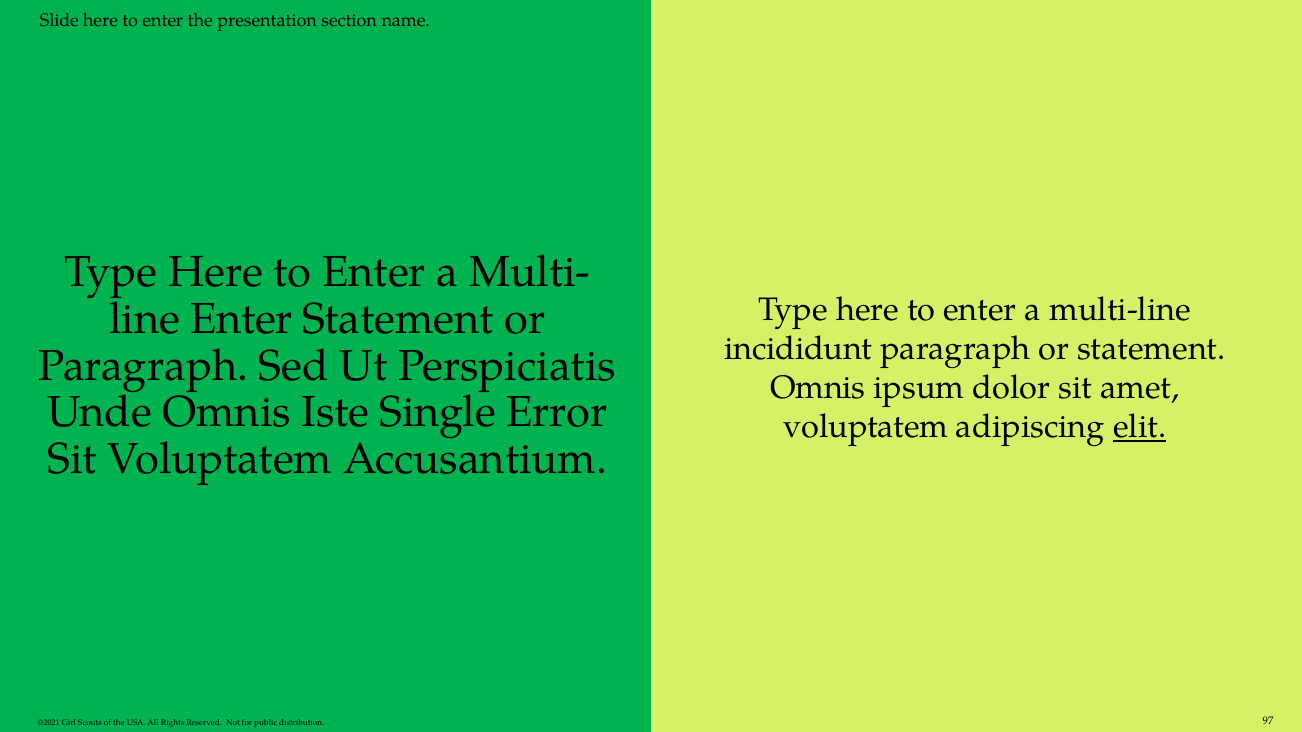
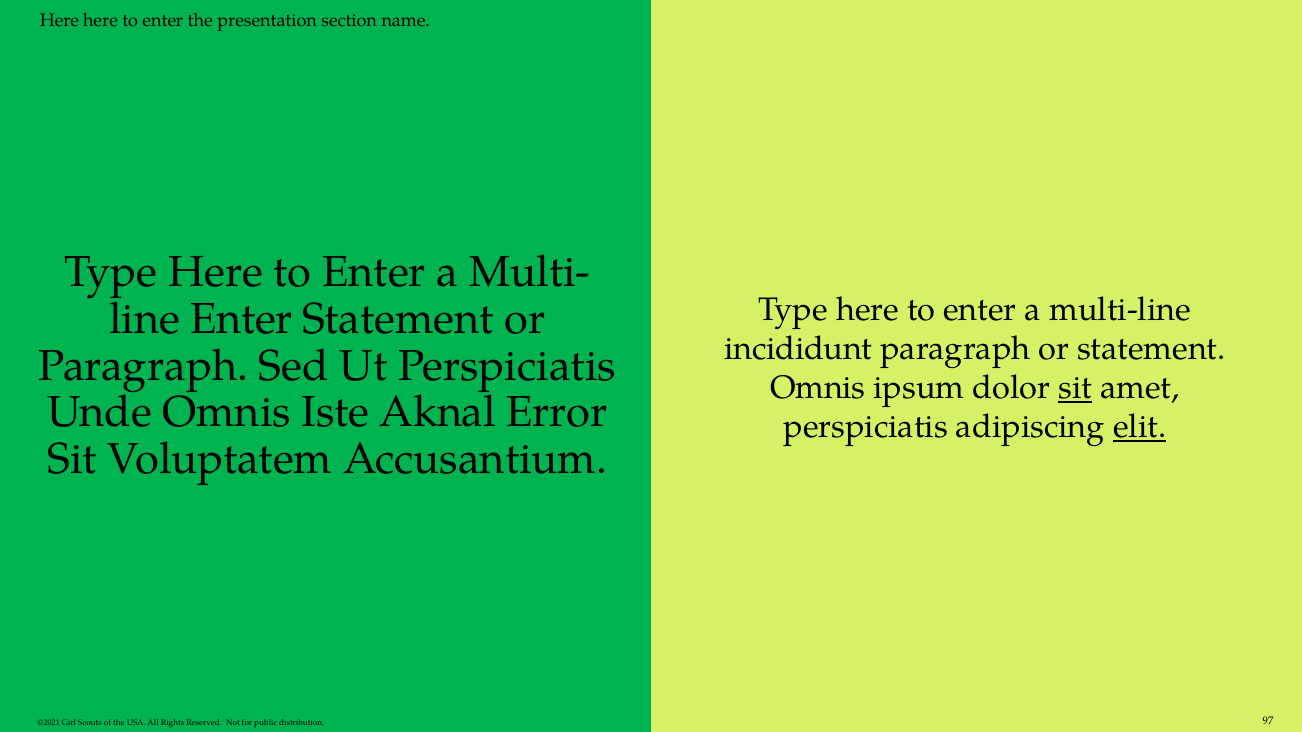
Slide at (59, 20): Slide -> Here
sit at (1075, 388) underline: none -> present
Single: Single -> Aknal
voluptatem at (866, 427): voluptatem -> perspiciatis
